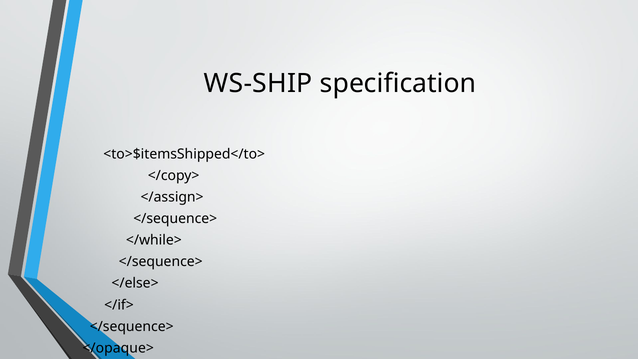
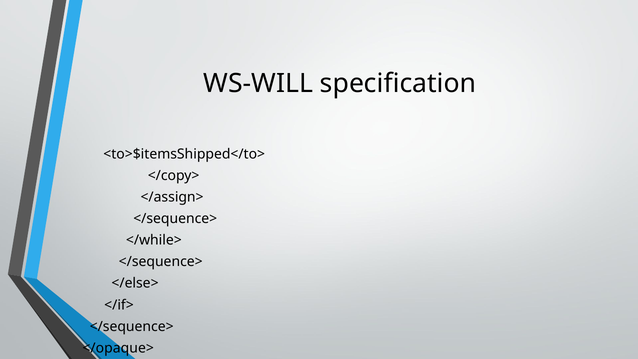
WS-SHIP: WS-SHIP -> WS-WILL
